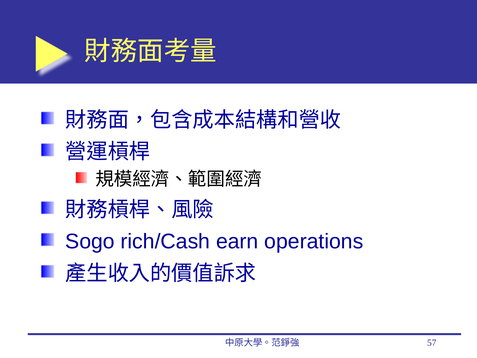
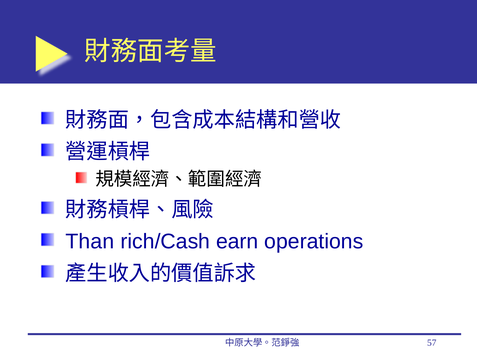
Sogo: Sogo -> Than
